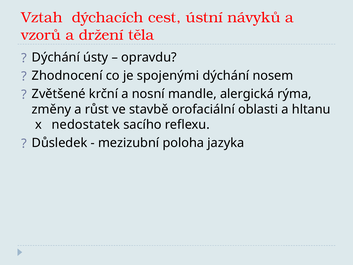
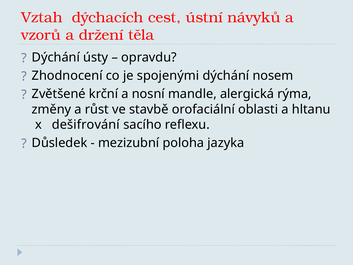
nedostatek: nedostatek -> dešifrování
